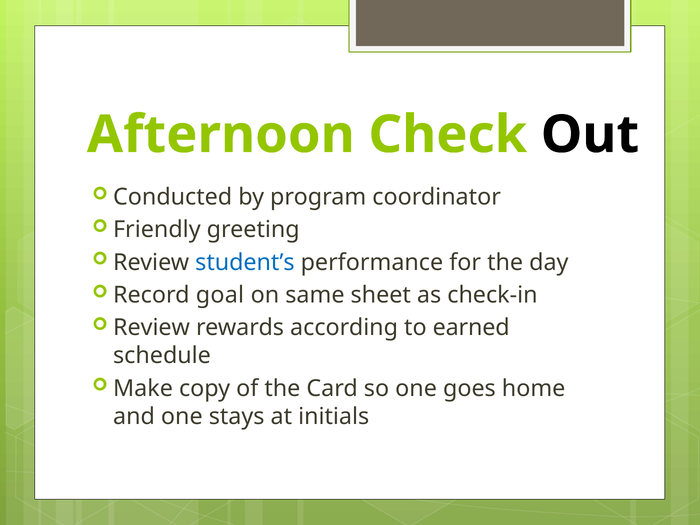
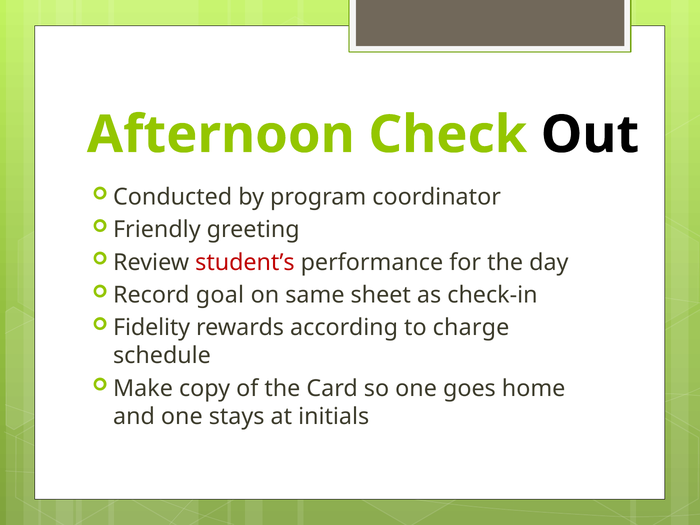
student’s colour: blue -> red
Review at (152, 328): Review -> Fidelity
earned: earned -> charge
